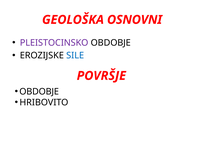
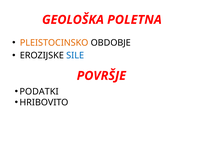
OSNOVNI: OSNOVNI -> POLETNA
PLEISTOCINSKO colour: purple -> orange
OBDOBJE at (39, 92): OBDOBJE -> PODATKI
